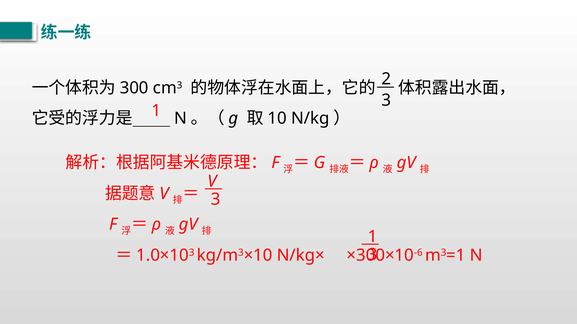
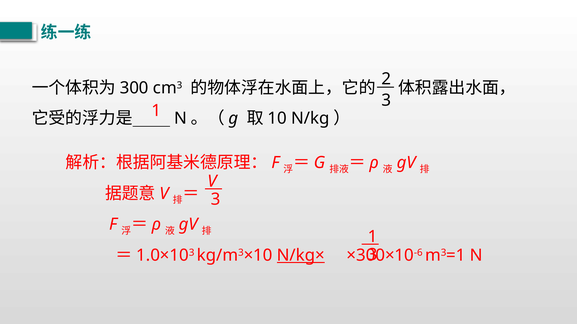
N/kg× underline: none -> present
